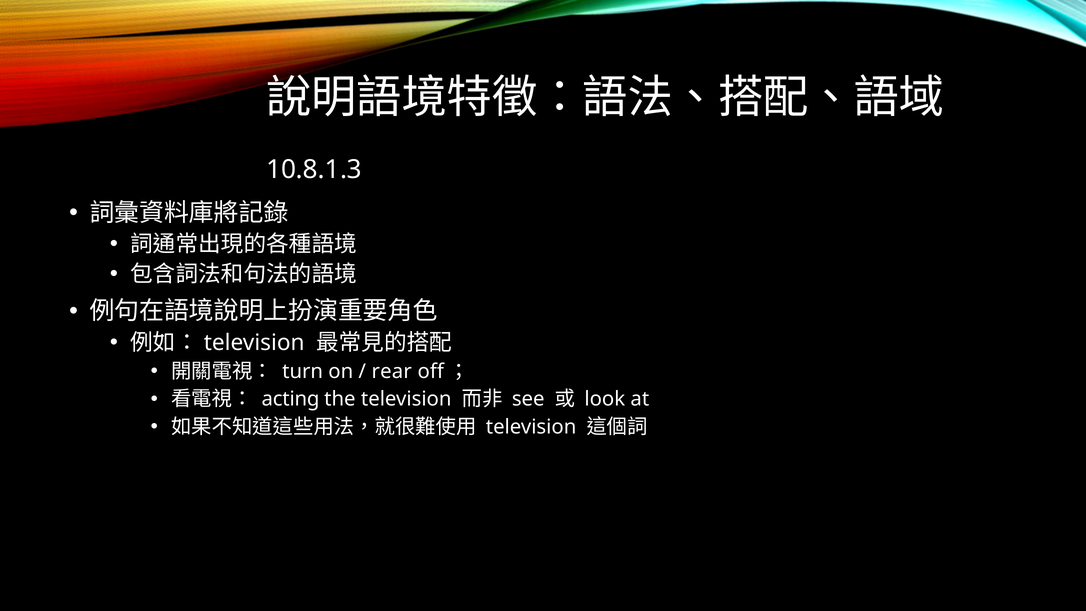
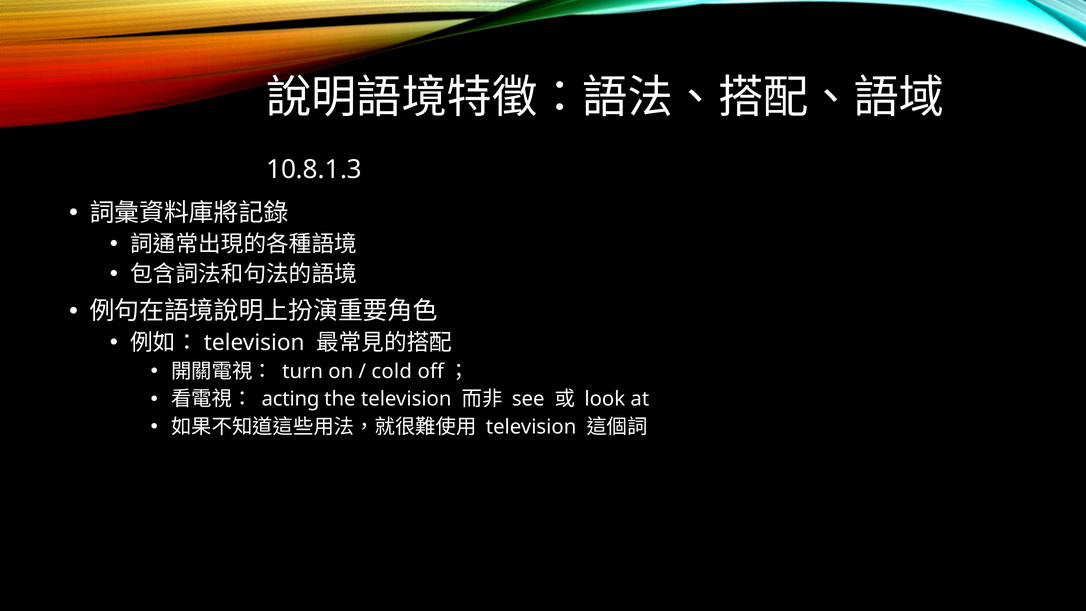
rear: rear -> cold
